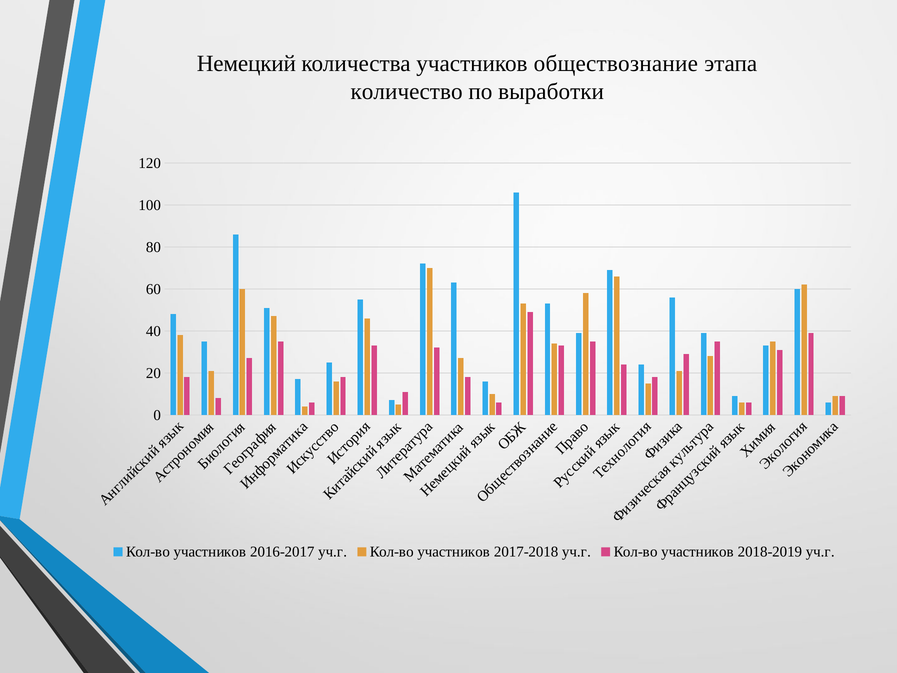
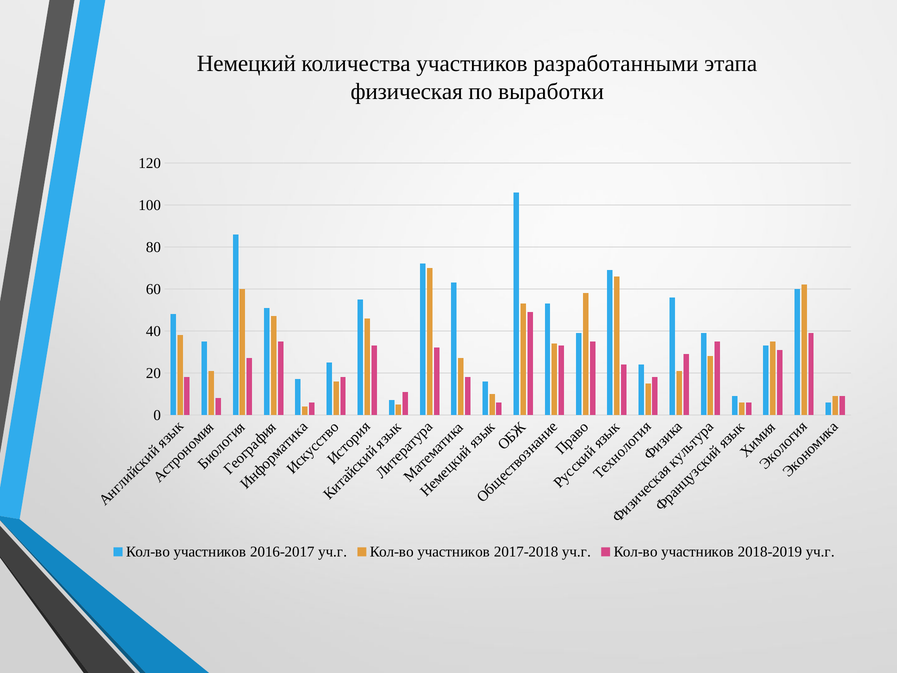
обществознание: обществознание -> разработанными
количество: количество -> физическая
